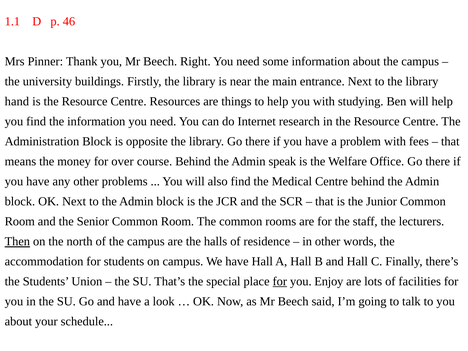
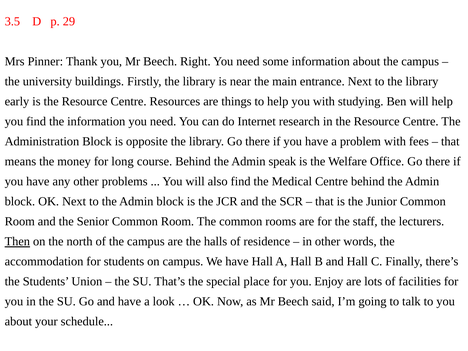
1.1: 1.1 -> 3.5
46: 46 -> 29
hand: hand -> early
over: over -> long
for at (280, 281) underline: present -> none
